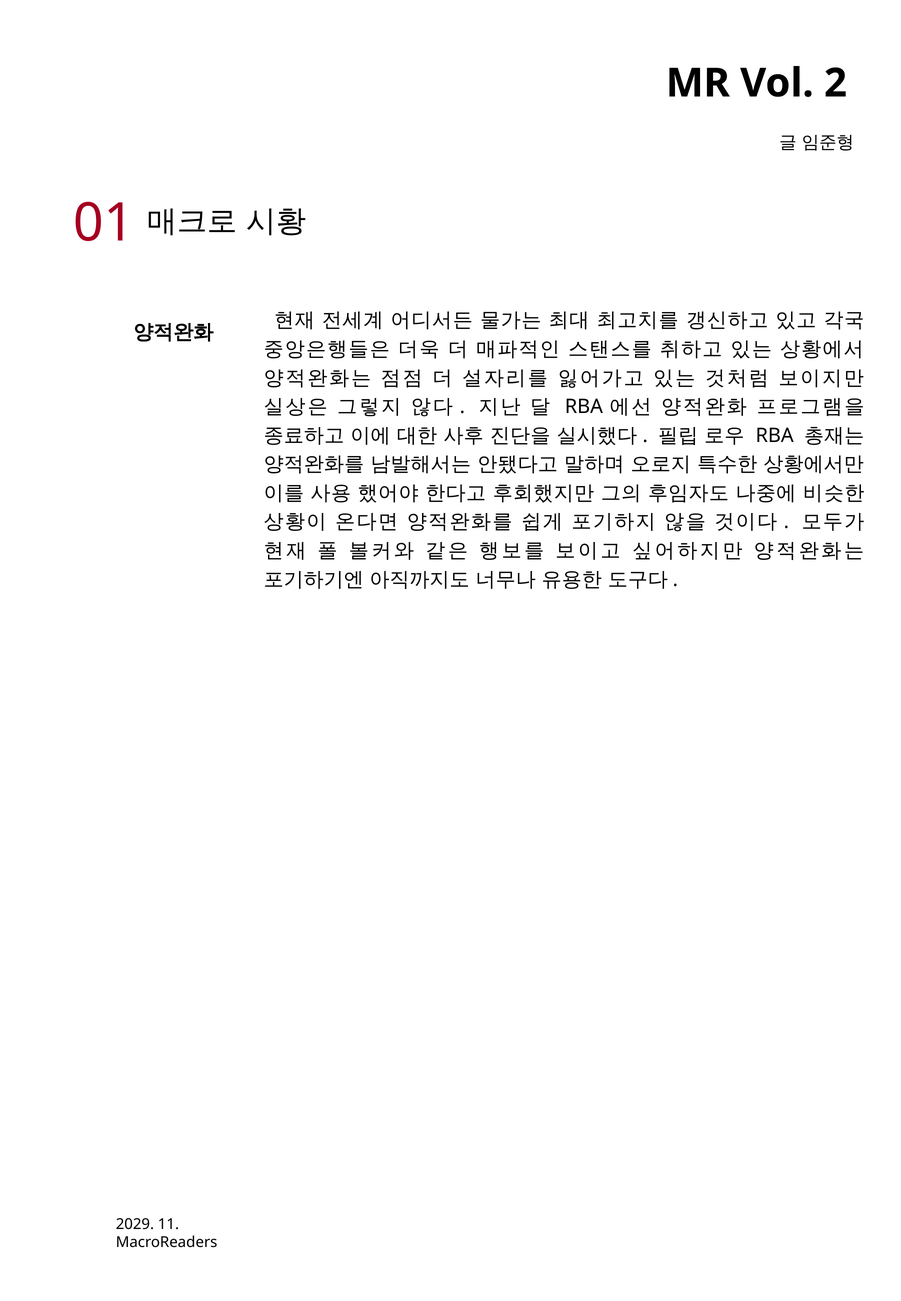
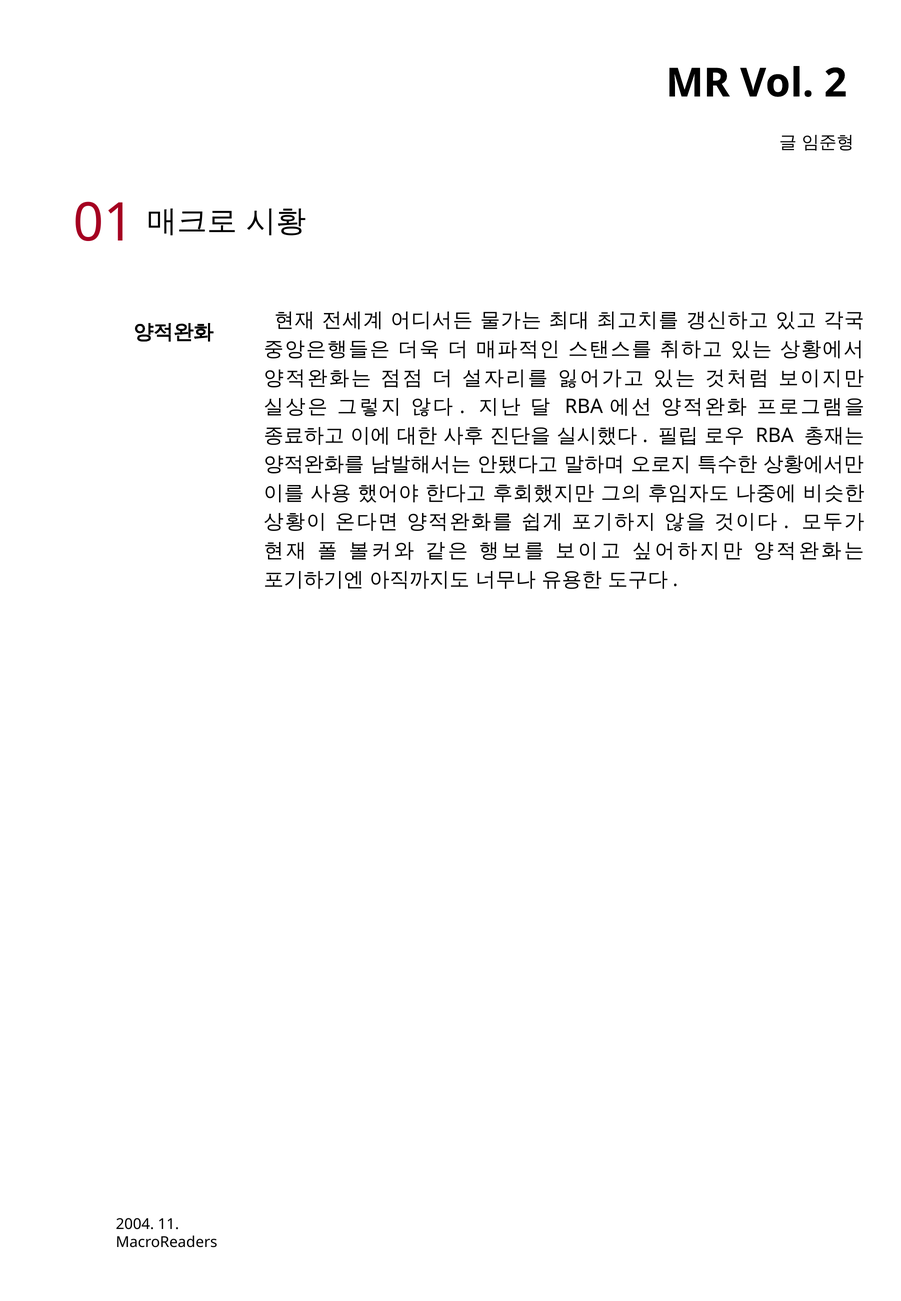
2029: 2029 -> 2004
